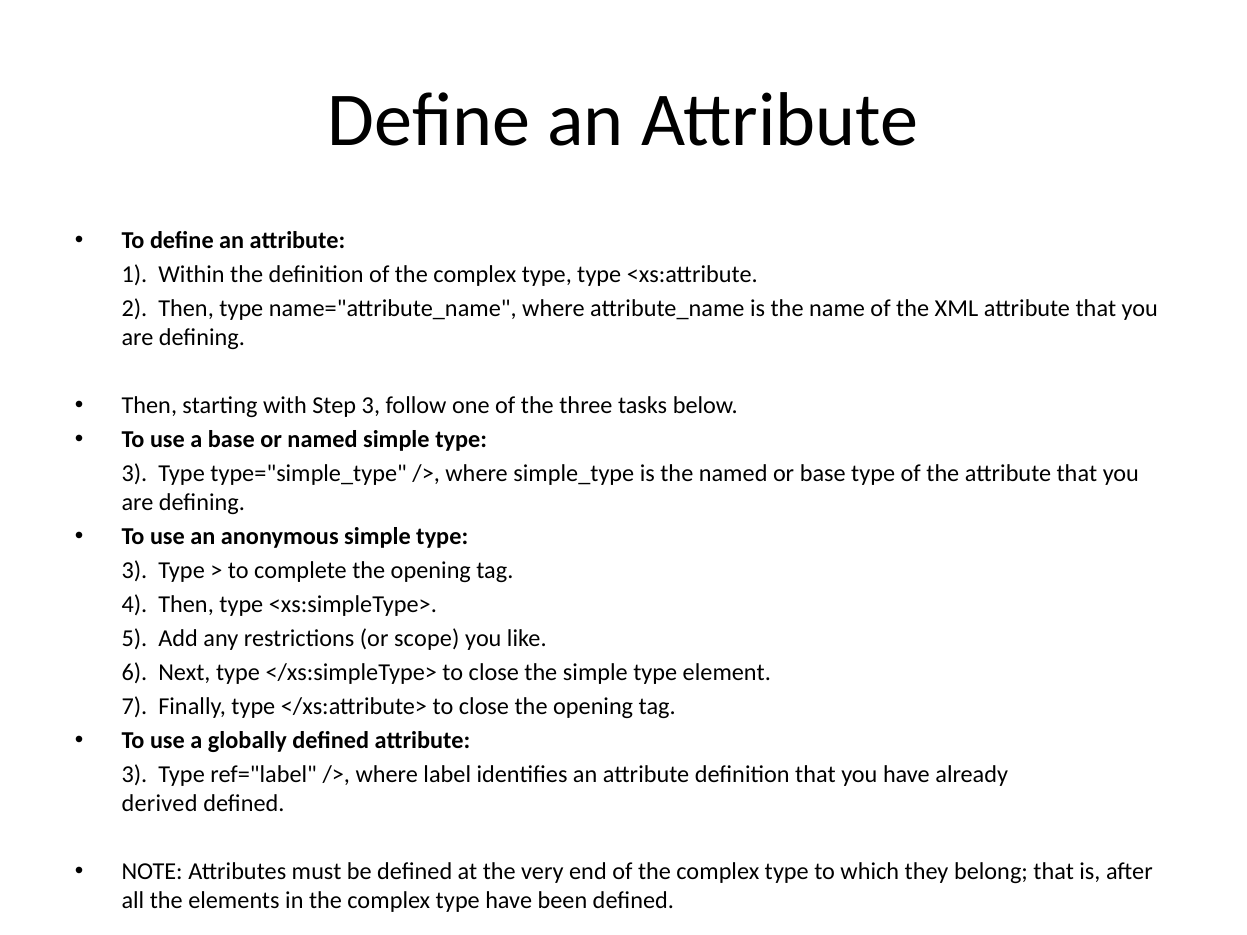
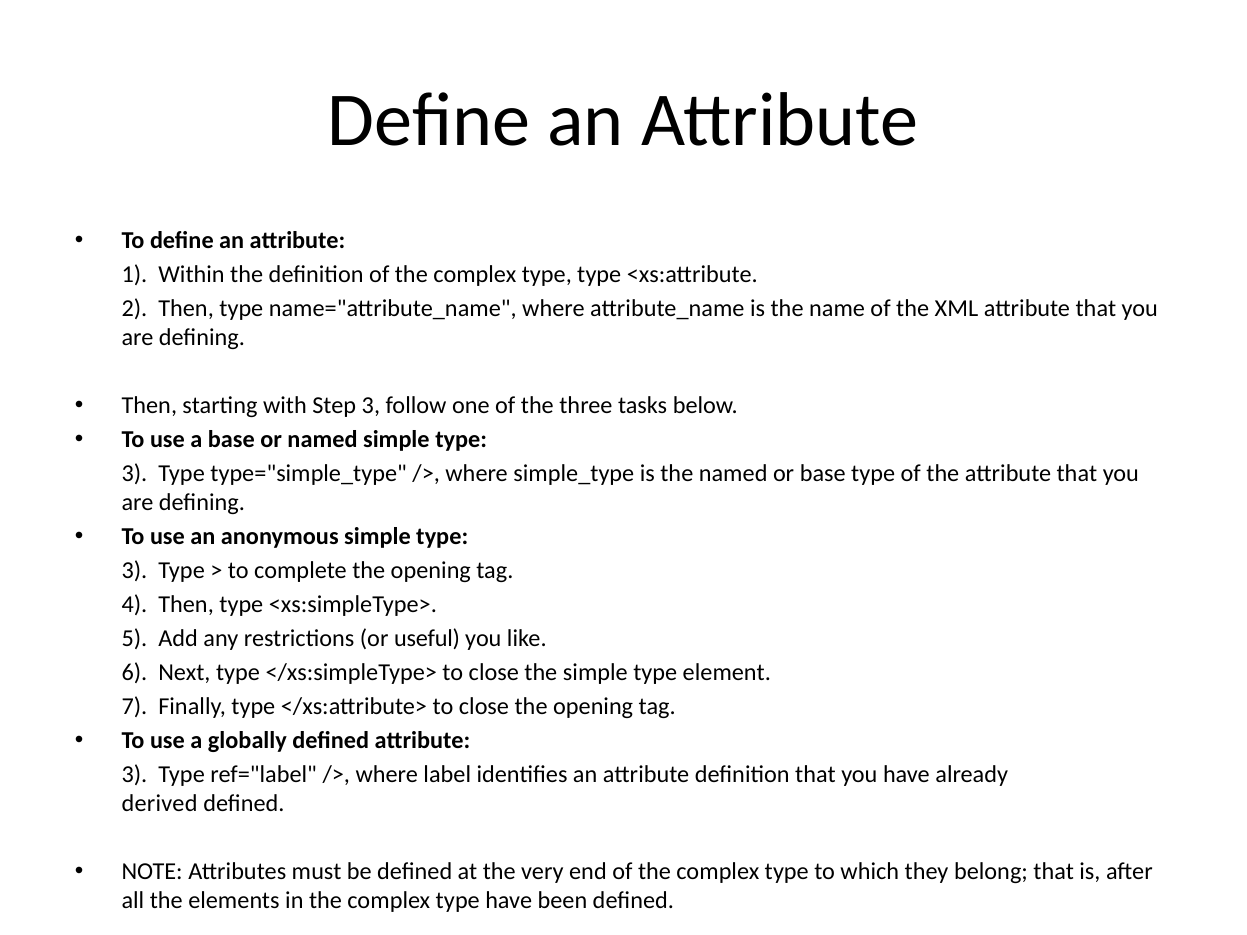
scope: scope -> useful
